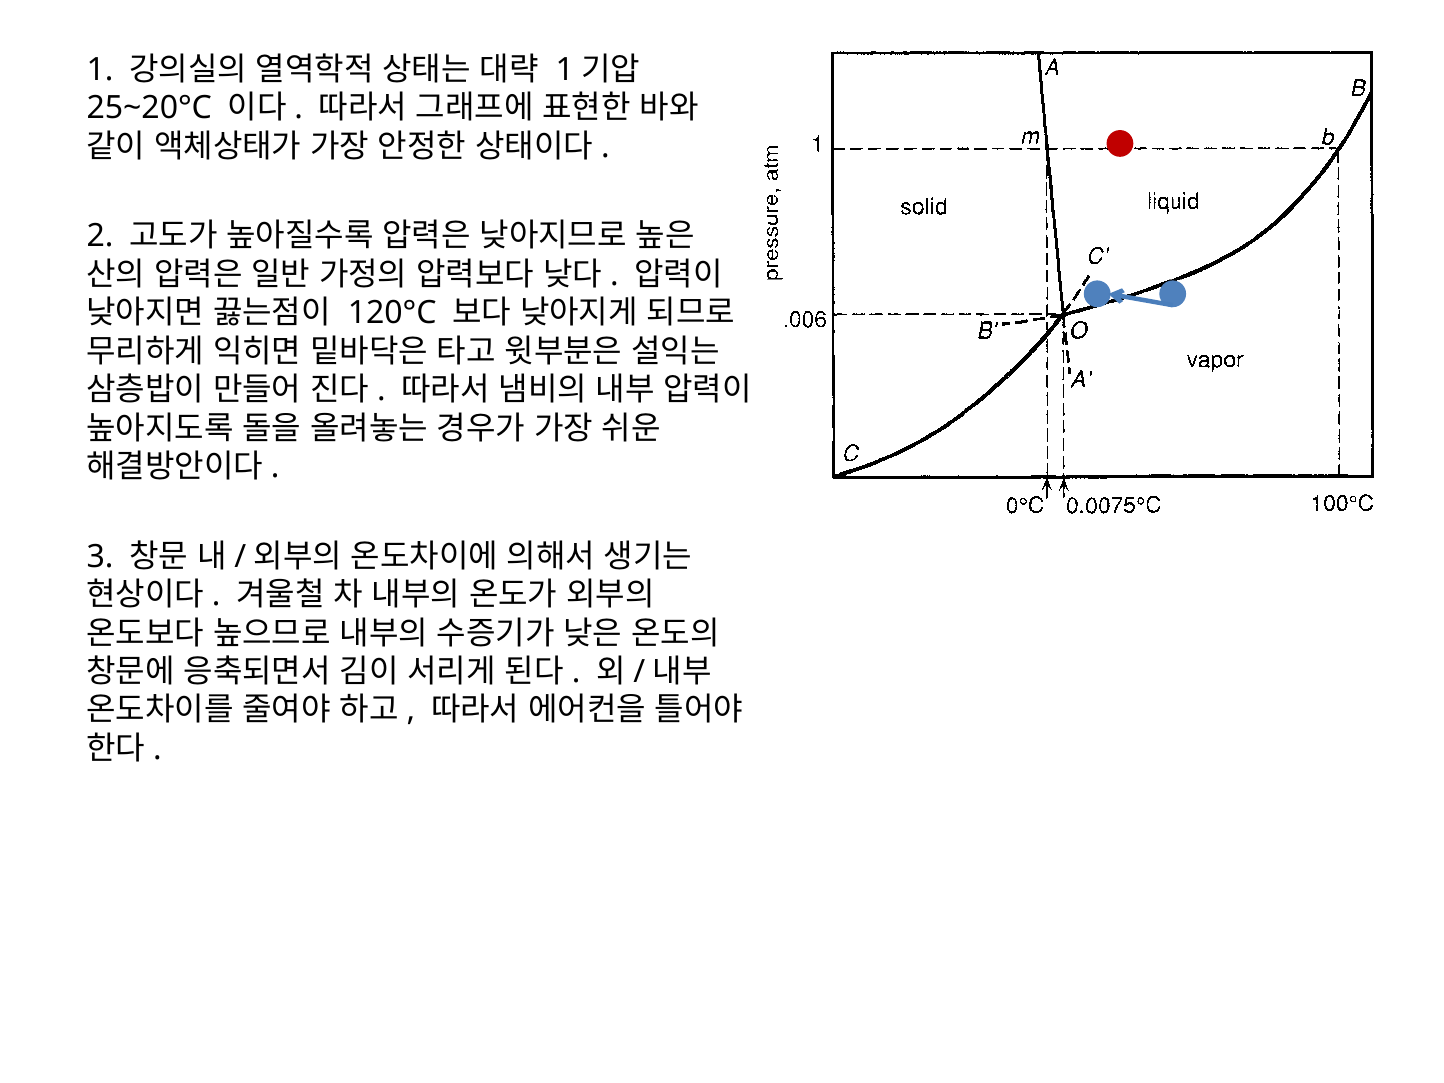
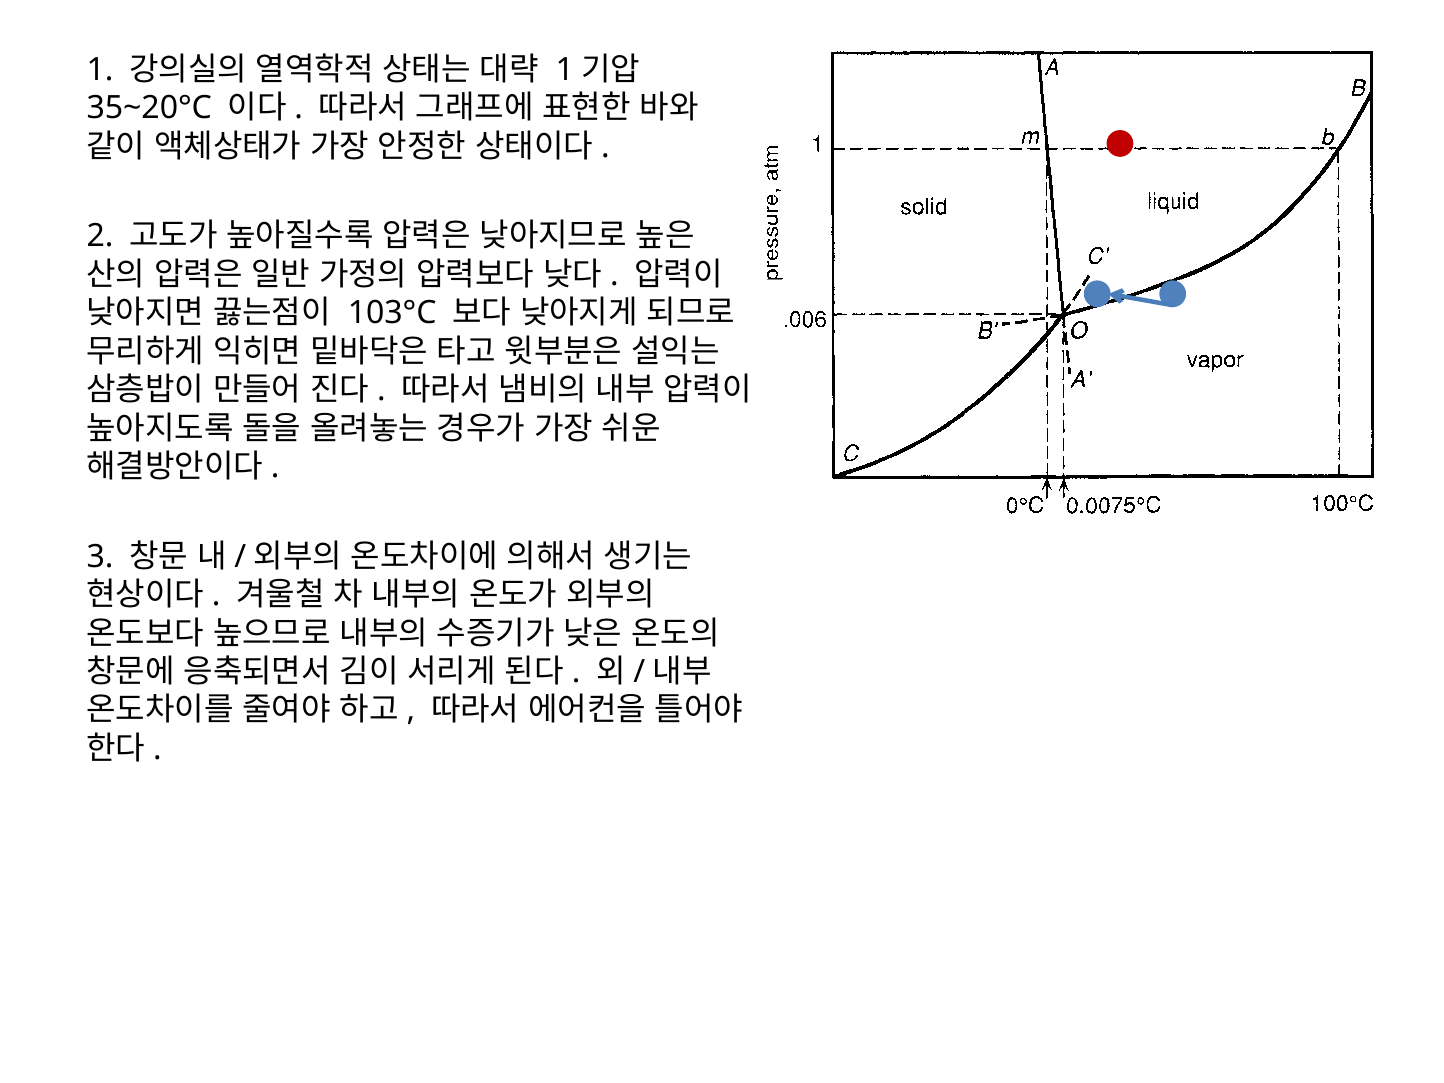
25~20°C: 25~20°C -> 35~20°C
120°C: 120°C -> 103°C
